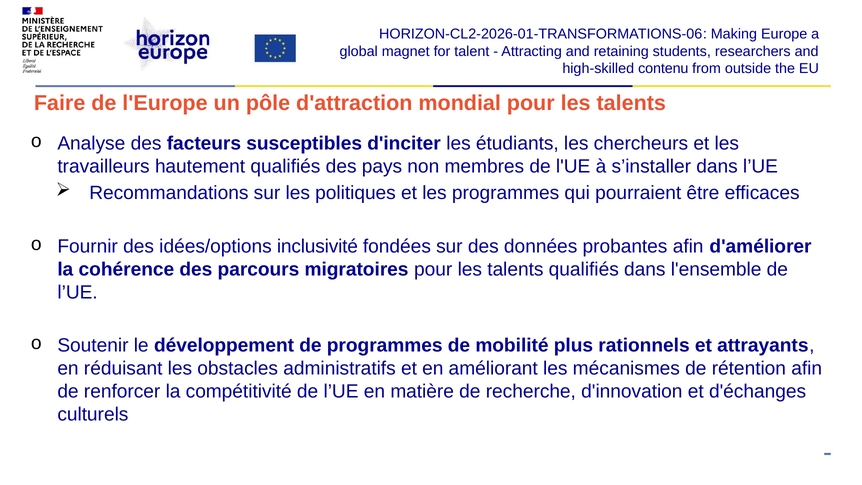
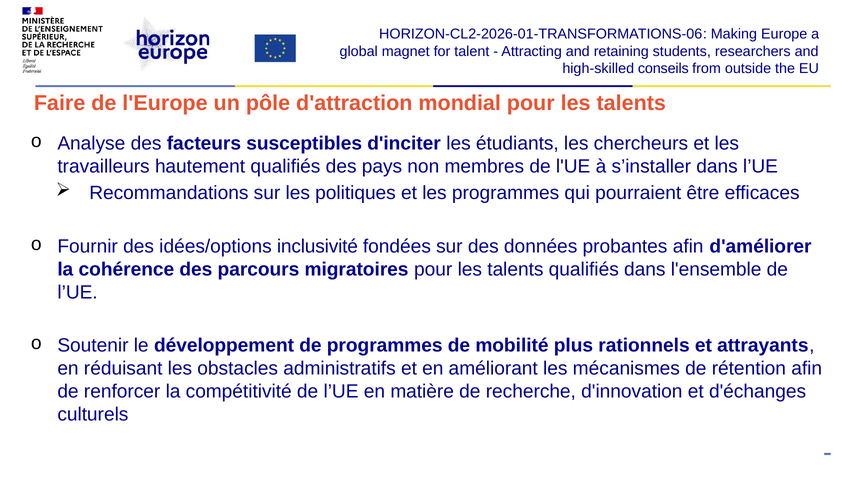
contenu: contenu -> conseils
